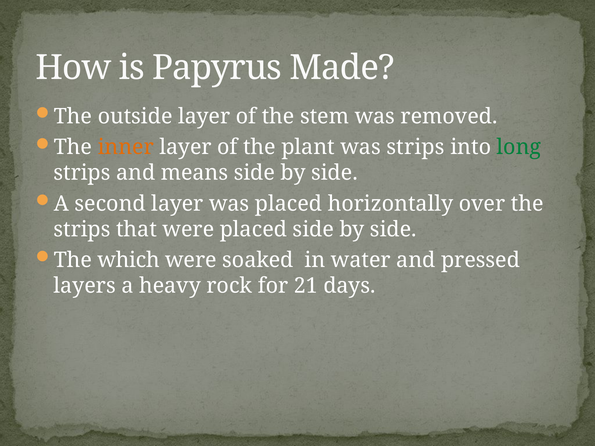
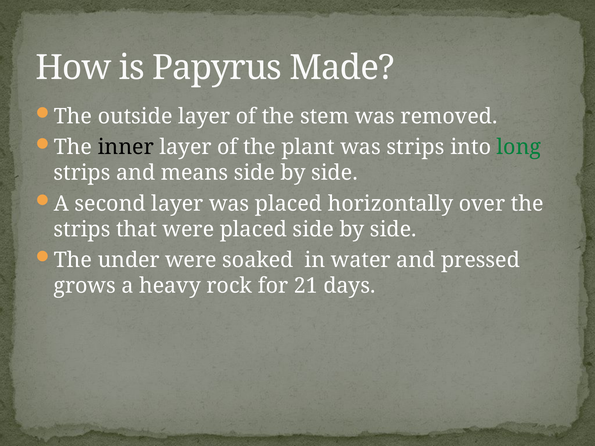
inner colour: orange -> black
which: which -> under
layers: layers -> grows
